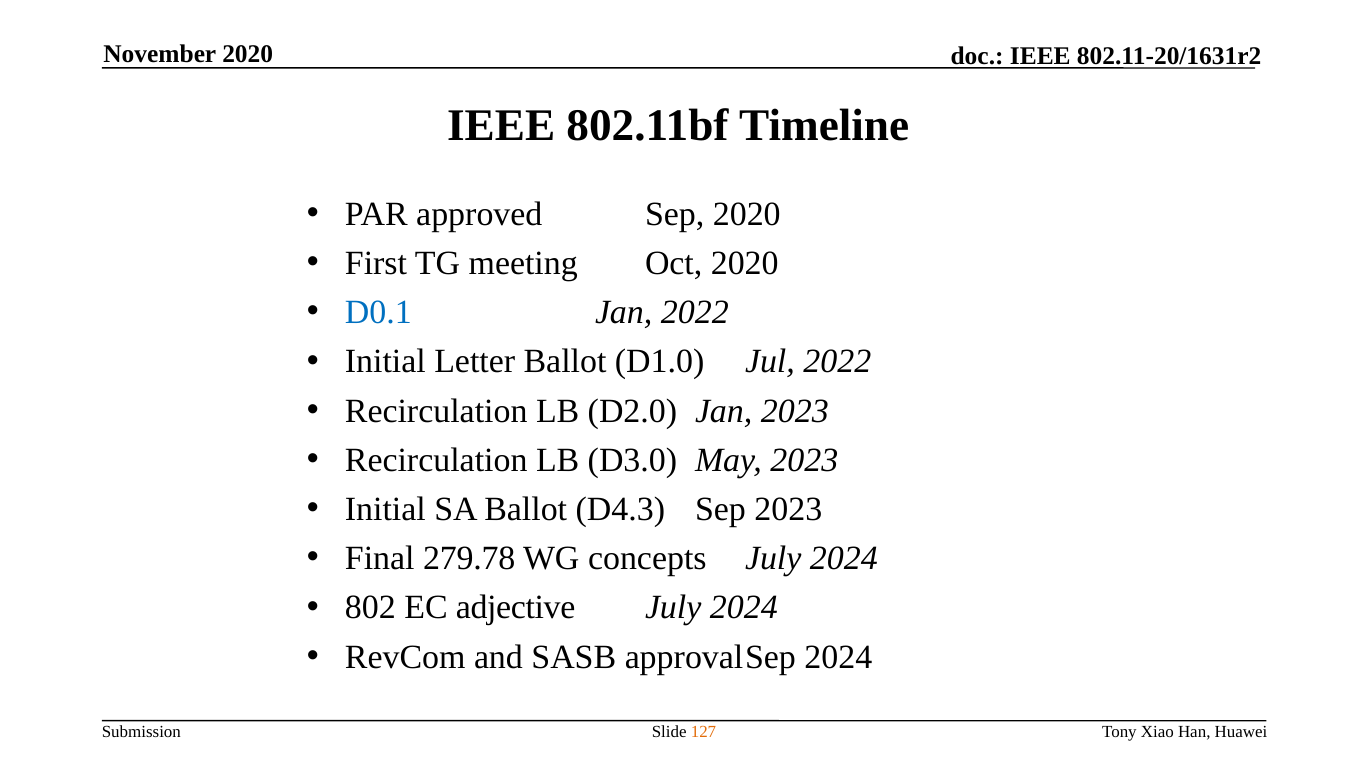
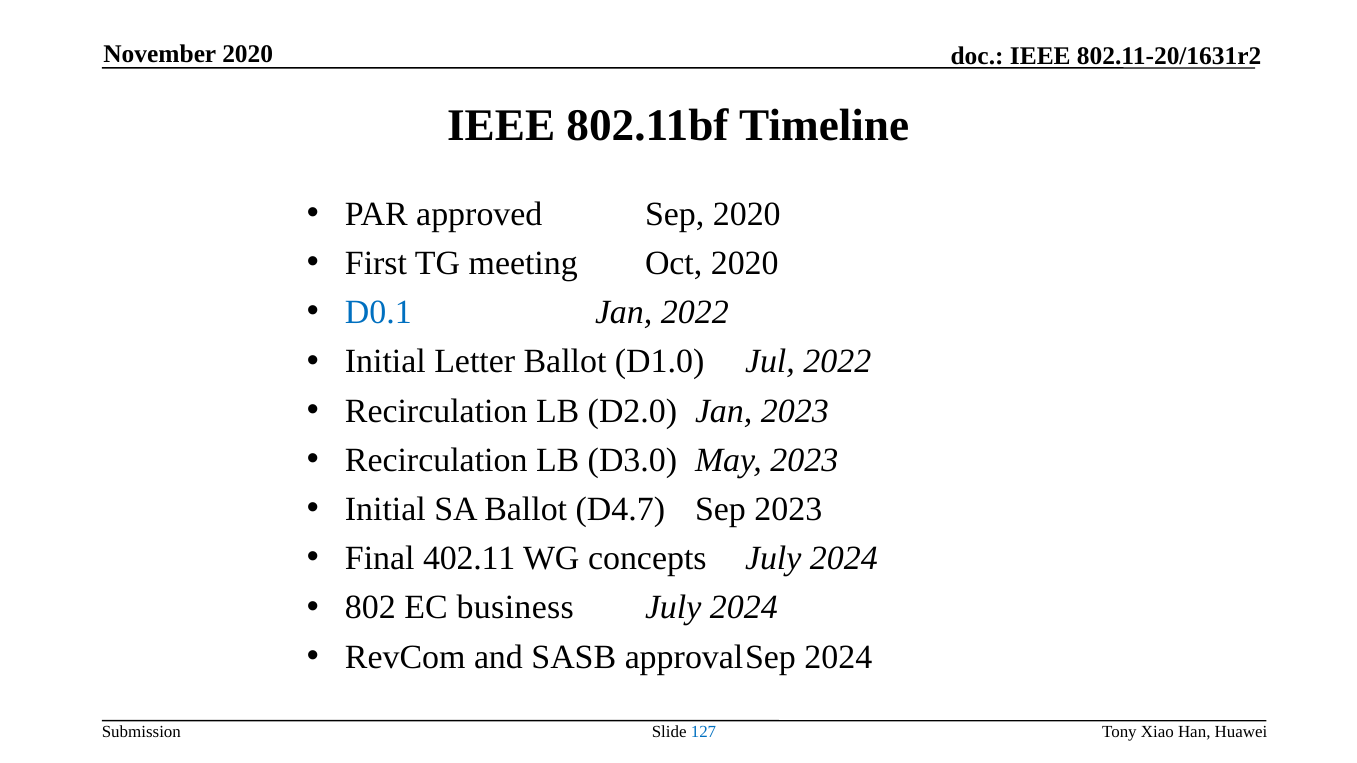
D4.3: D4.3 -> D4.7
279.78: 279.78 -> 402.11
adjective: adjective -> business
127 colour: orange -> blue
